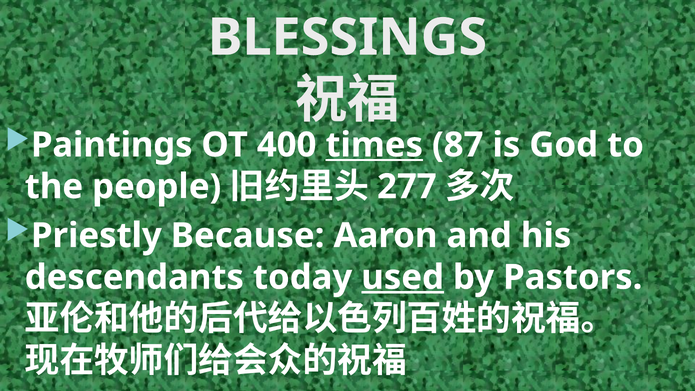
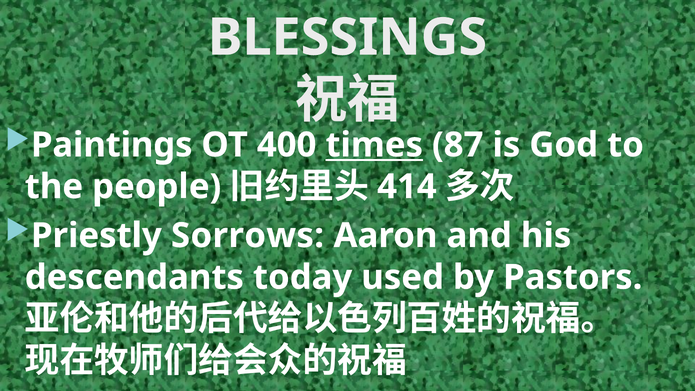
277: 277 -> 414
Because: Because -> Sorrows
used underline: present -> none
